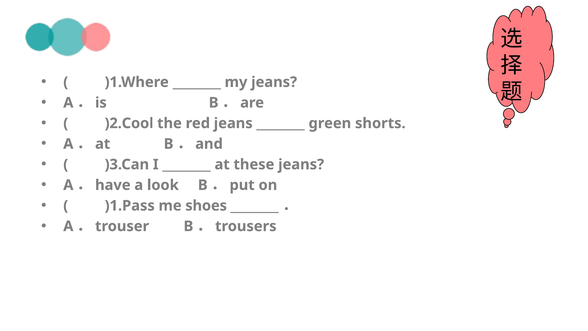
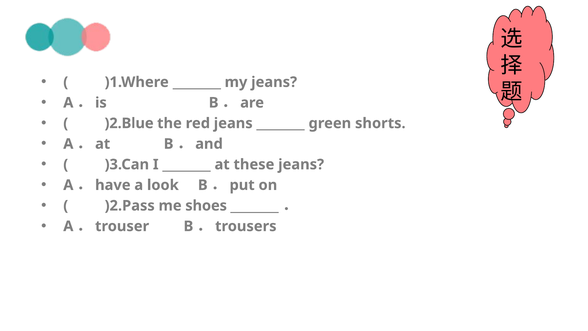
)2.Cool: )2.Cool -> )2.Blue
)1.Pass: )1.Pass -> )2.Pass
